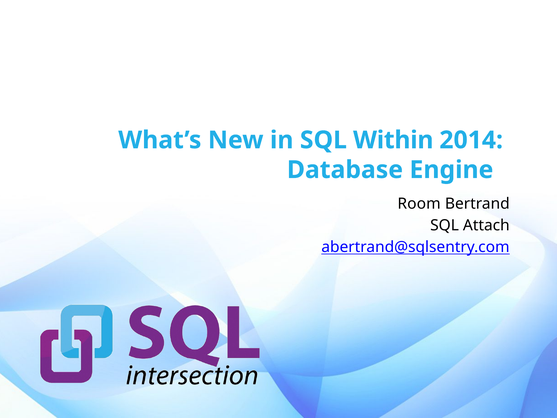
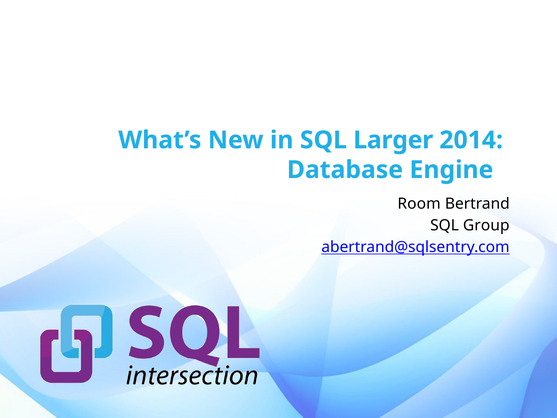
Within: Within -> Larger
Attach: Attach -> Group
